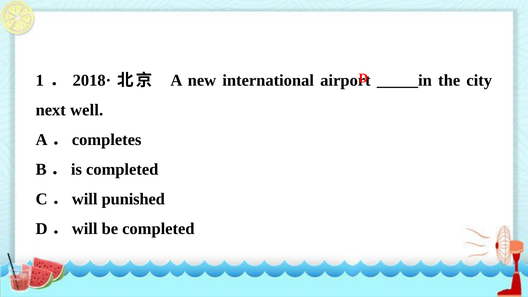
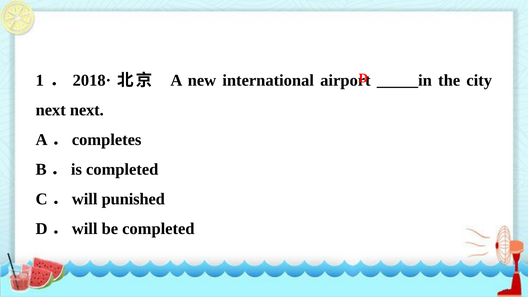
next well: well -> next
